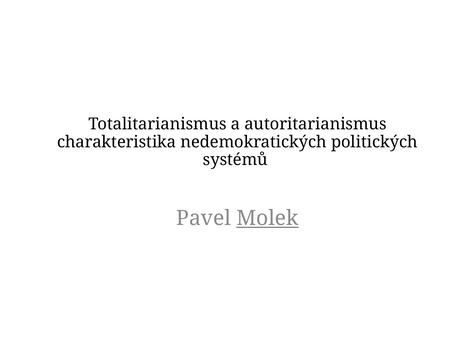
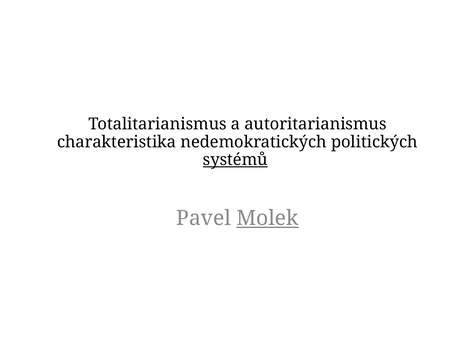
systémů underline: none -> present
